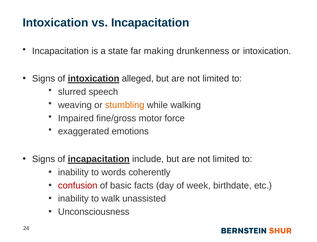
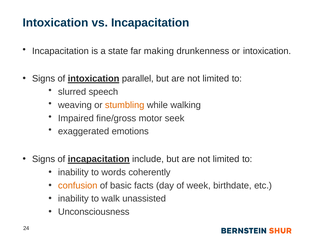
alleged: alleged -> parallel
force: force -> seek
confusion colour: red -> orange
